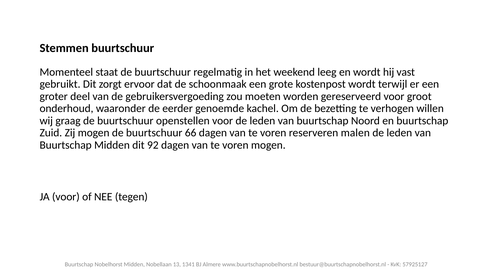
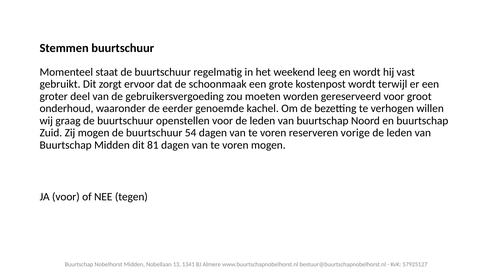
66: 66 -> 54
malen: malen -> vorige
92: 92 -> 81
